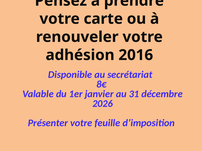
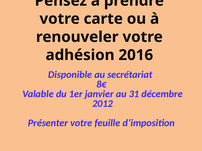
2026: 2026 -> 2012
